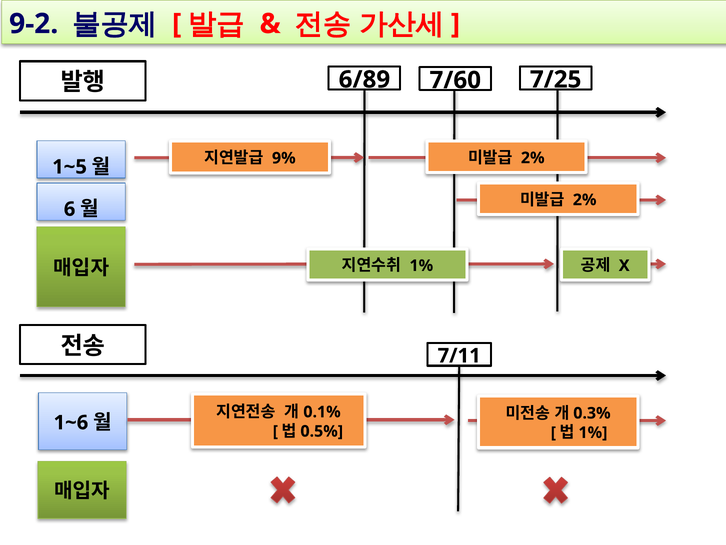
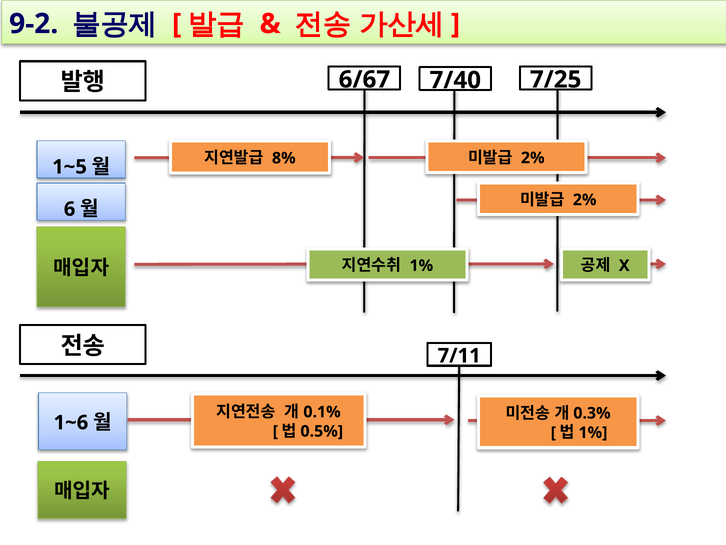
6/89: 6/89 -> 6/67
7/60: 7/60 -> 7/40
9%: 9% -> 8%
